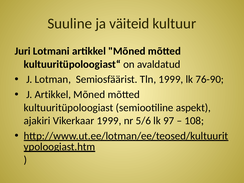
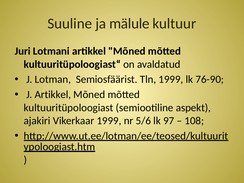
väiteid: väiteid -> mälule
